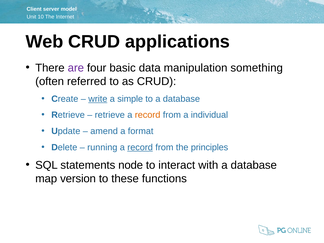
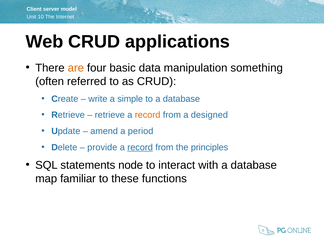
are colour: purple -> orange
write underline: present -> none
individual: individual -> designed
format: format -> period
running: running -> provide
version: version -> familiar
